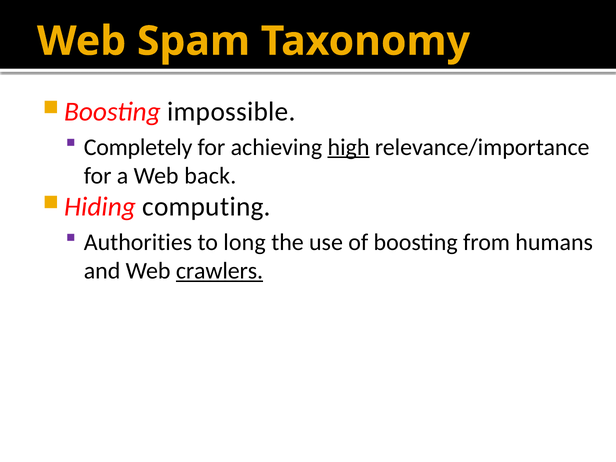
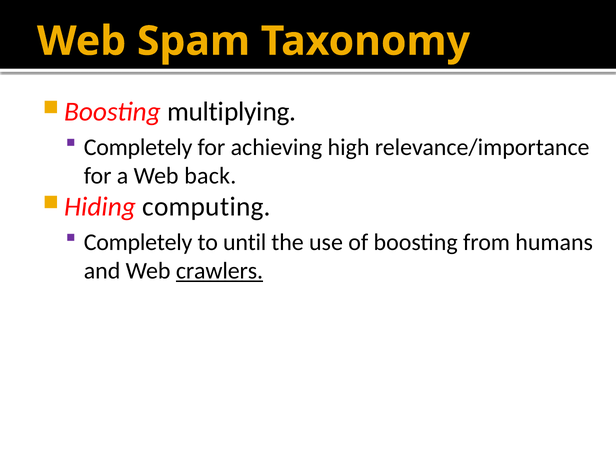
impossible: impossible -> multiplying
high underline: present -> none
Authorities at (138, 242): Authorities -> Completely
long: long -> until
